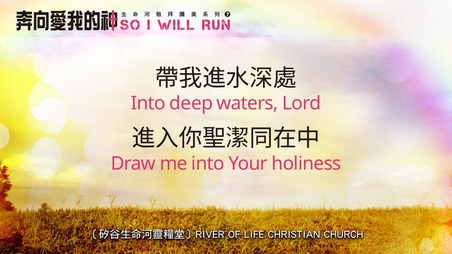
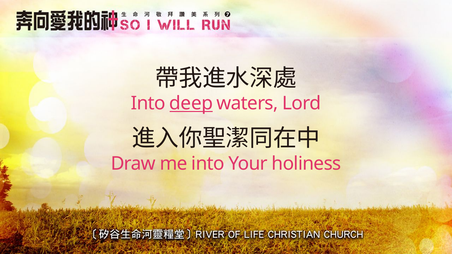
deep underline: none -> present
